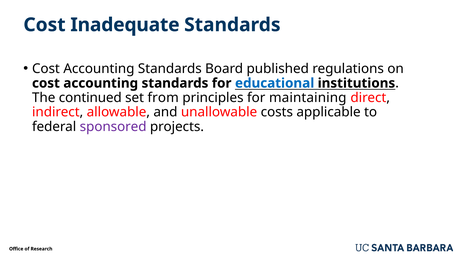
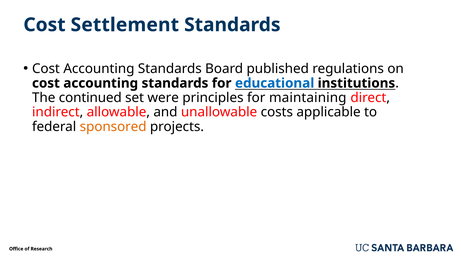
Inadequate: Inadequate -> Settlement
from: from -> were
sponsored colour: purple -> orange
